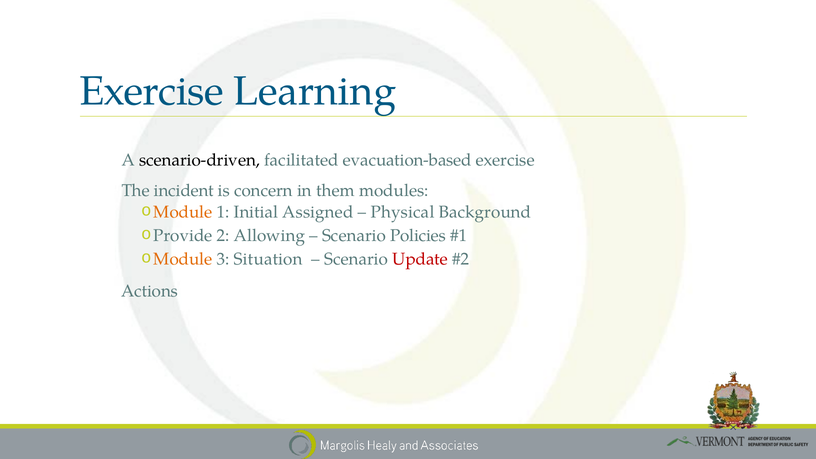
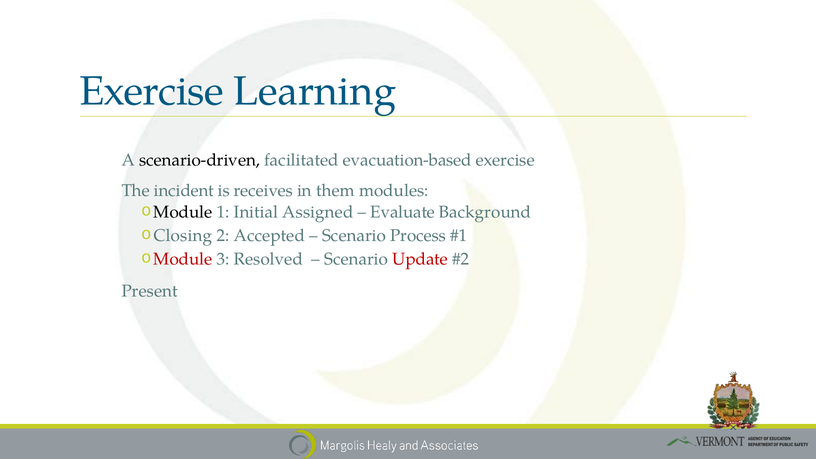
concern: concern -> receives
Module at (183, 212) colour: orange -> black
Physical: Physical -> Evaluate
Provide: Provide -> Closing
Allowing: Allowing -> Accepted
Policies: Policies -> Process
Module at (183, 259) colour: orange -> red
Situation: Situation -> Resolved
Actions: Actions -> Present
